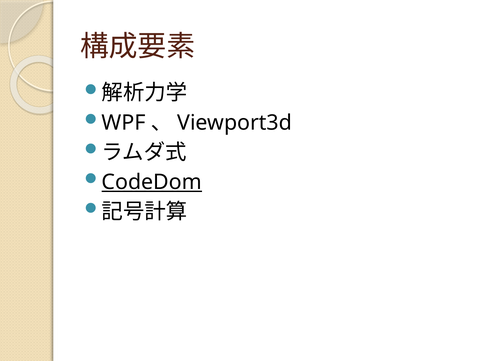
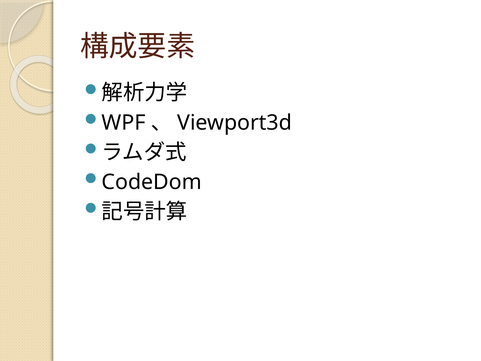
CodeDom underline: present -> none
